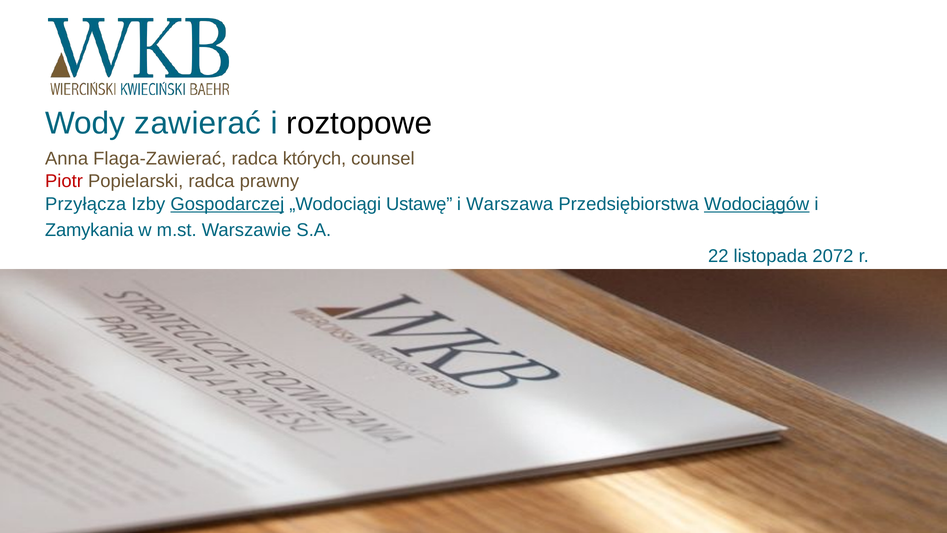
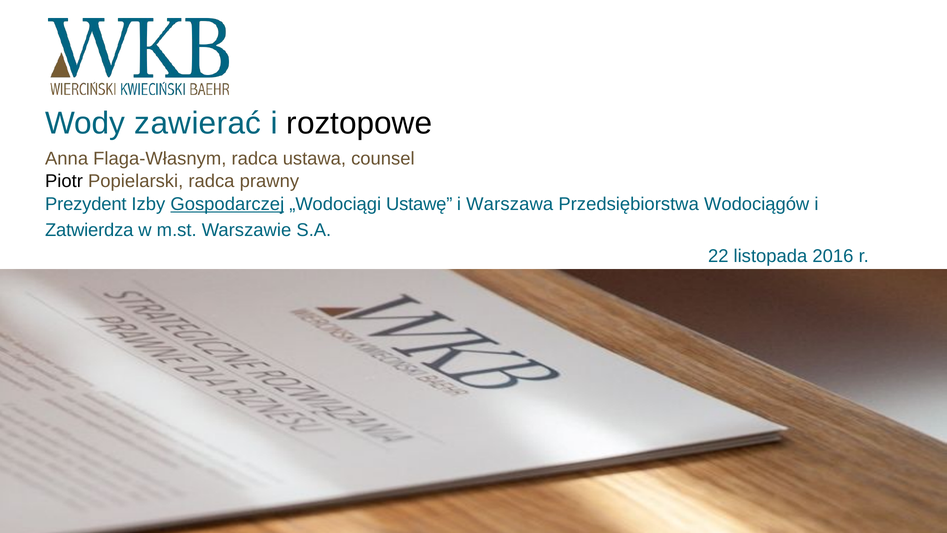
Flaga-Zawierać: Flaga-Zawierać -> Flaga-Własnym
których: których -> ustawa
Piotr colour: red -> black
Przyłącza: Przyłącza -> Prezydent
Wodociągów underline: present -> none
Zamykania: Zamykania -> Zatwierdza
2072: 2072 -> 2016
